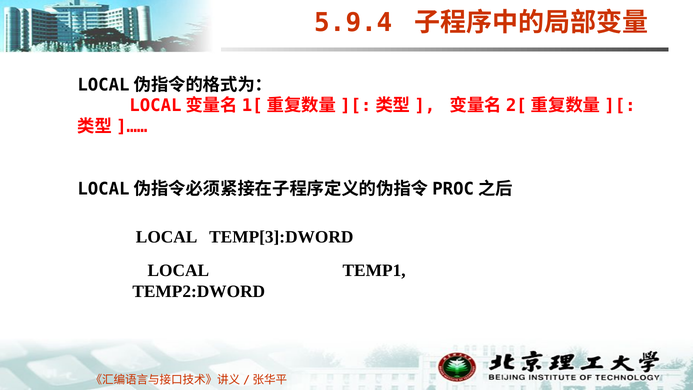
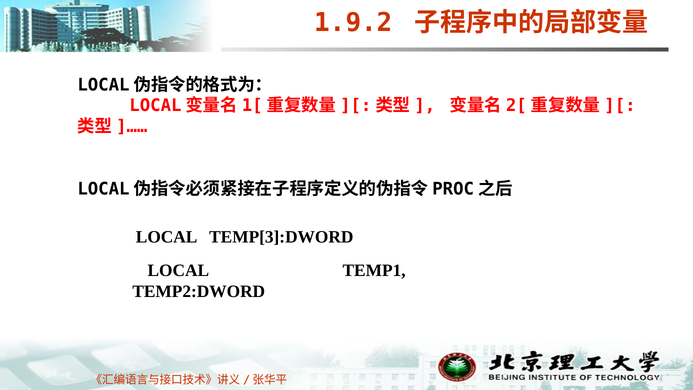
5.9.4: 5.9.4 -> 1.9.2
